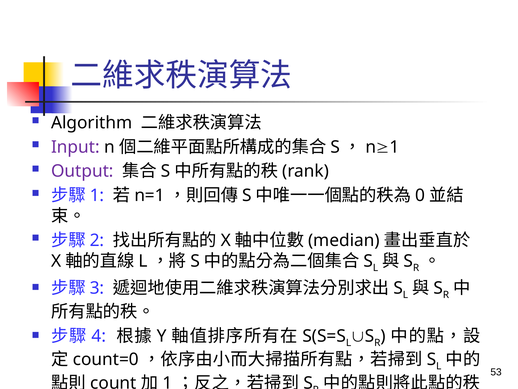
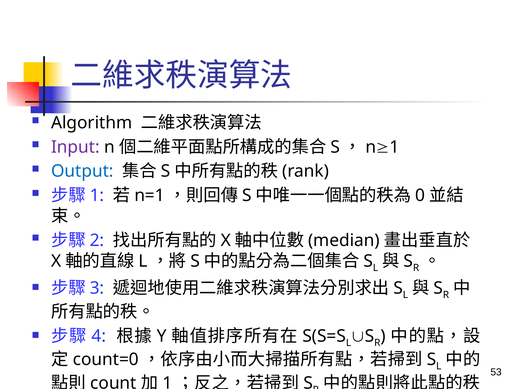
Output colour: purple -> blue
